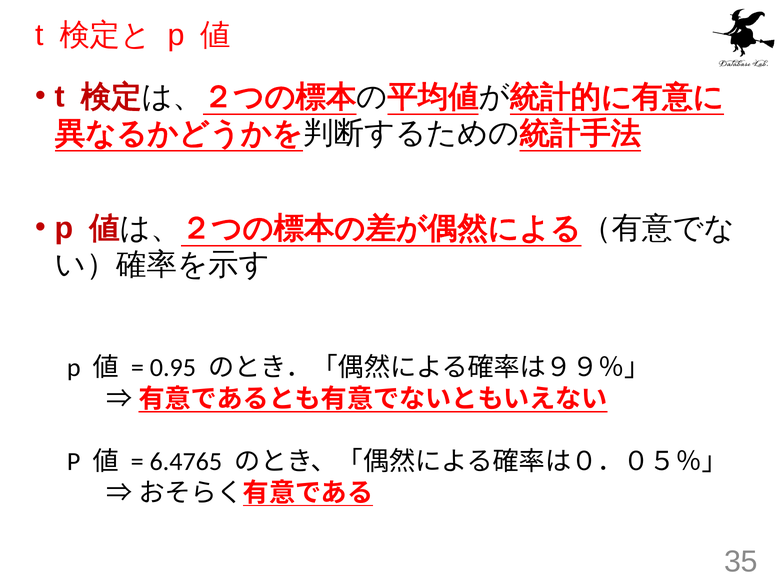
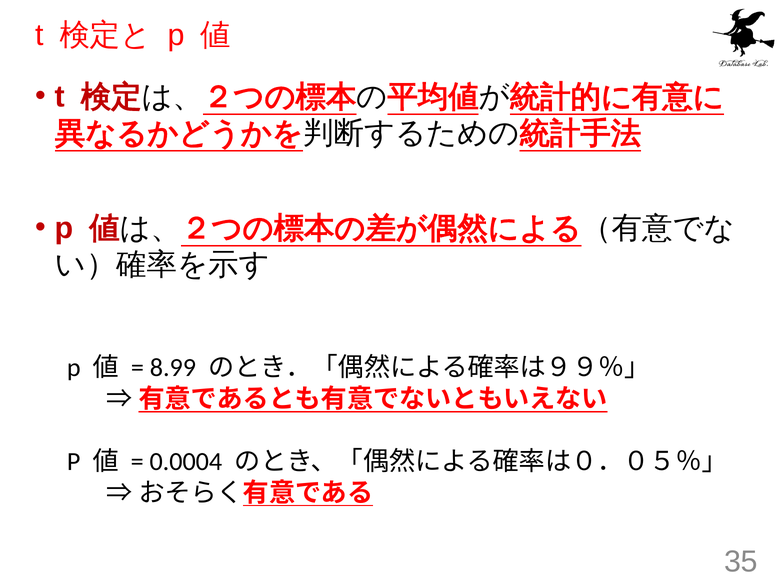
0.95: 0.95 -> 8.99
6.4765: 6.4765 -> 0.0004
